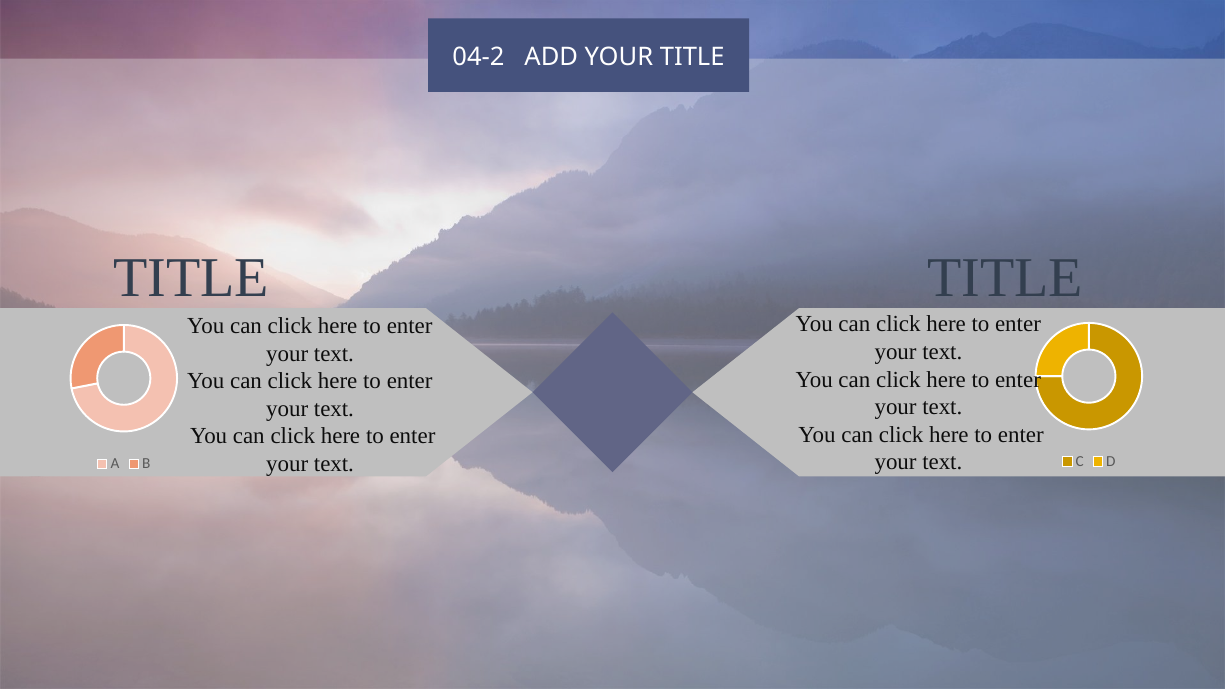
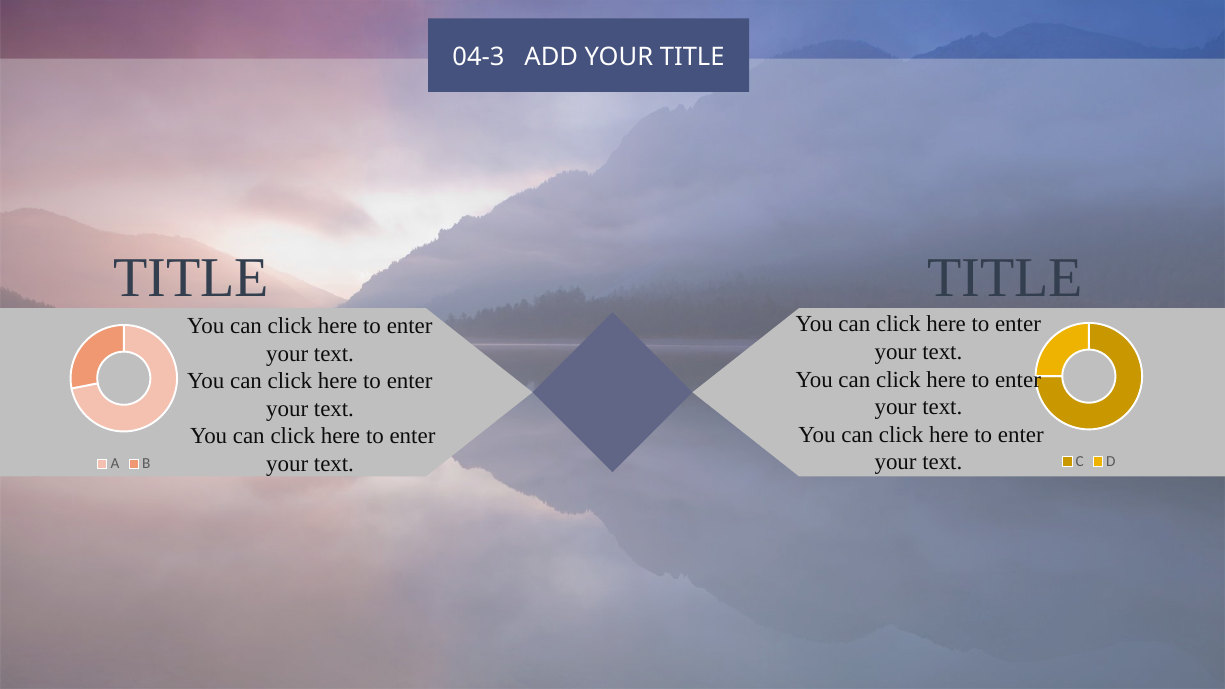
04-2: 04-2 -> 04-3
